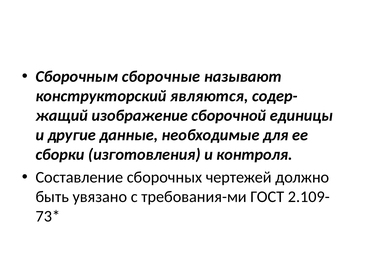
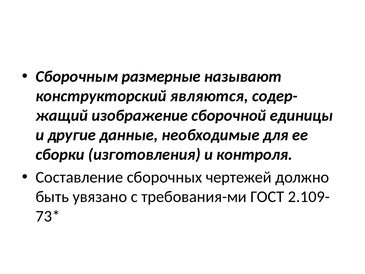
сборочные: сборочные -> размерные
